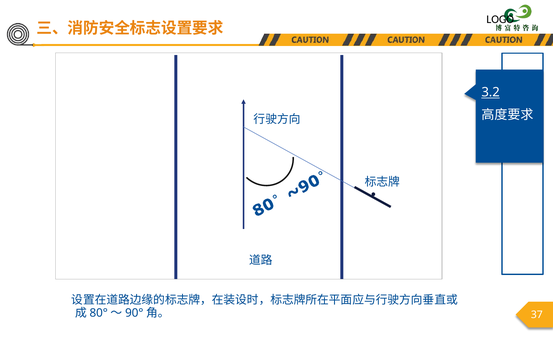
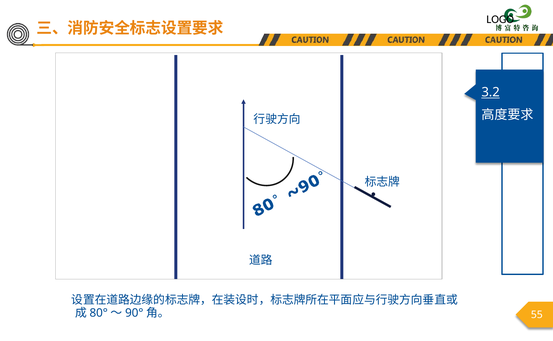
37: 37 -> 55
